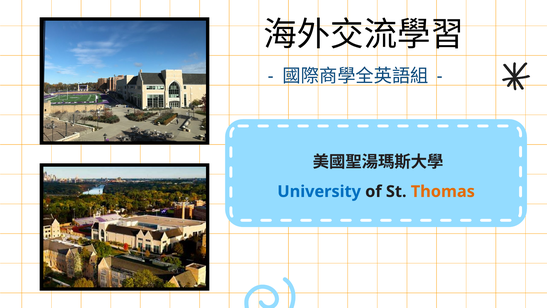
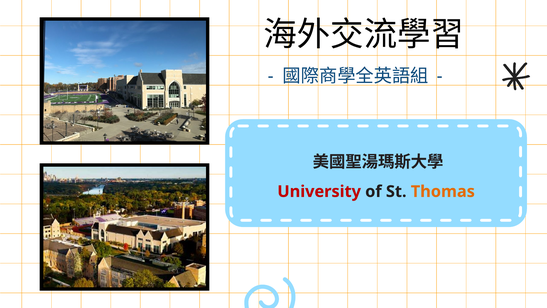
University colour: blue -> red
